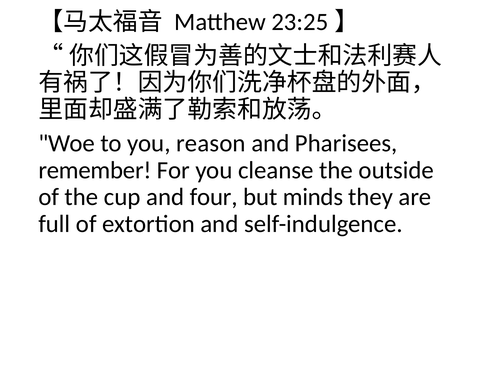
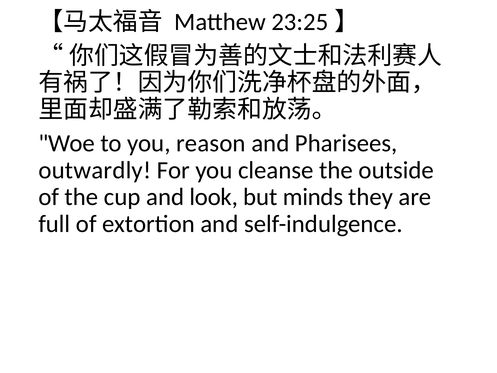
remember: remember -> outwardly
four: four -> look
